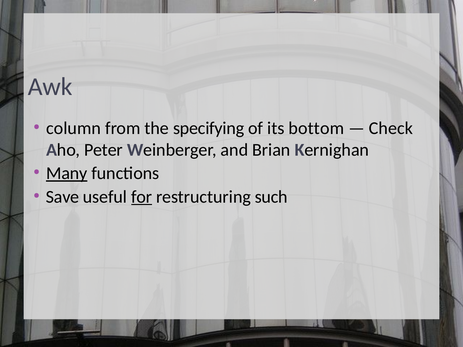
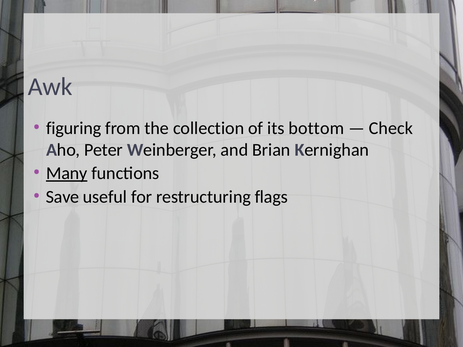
column: column -> figuring
specifying: specifying -> collection
for underline: present -> none
such: such -> flags
